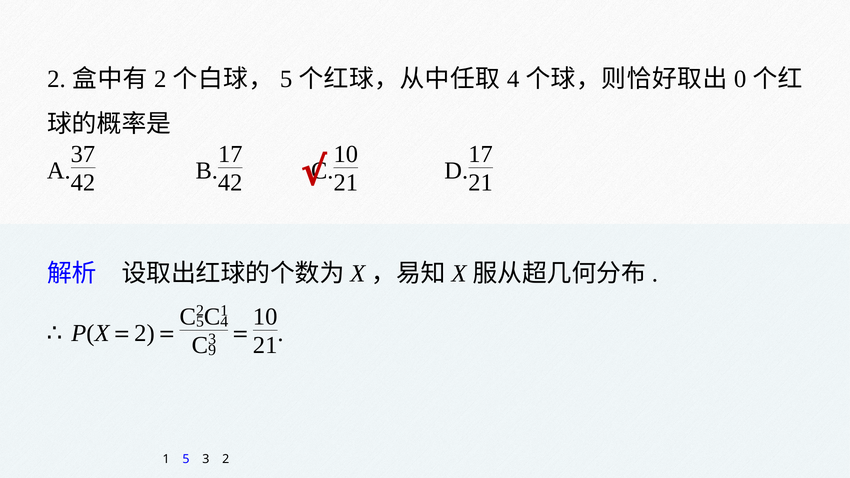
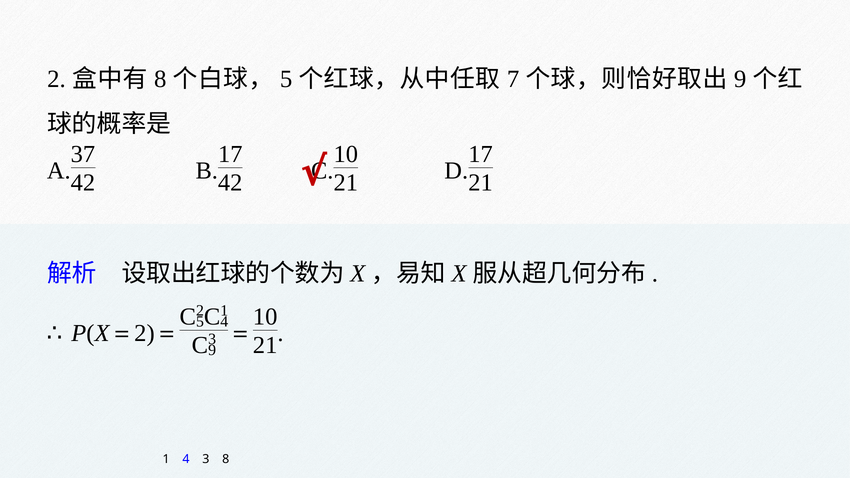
2 at (160, 79): 2 -> 8
4 at (513, 79): 4 -> 7
0 at (740, 79): 0 -> 9
5 at (186, 460): 5 -> 4
3 2: 2 -> 8
